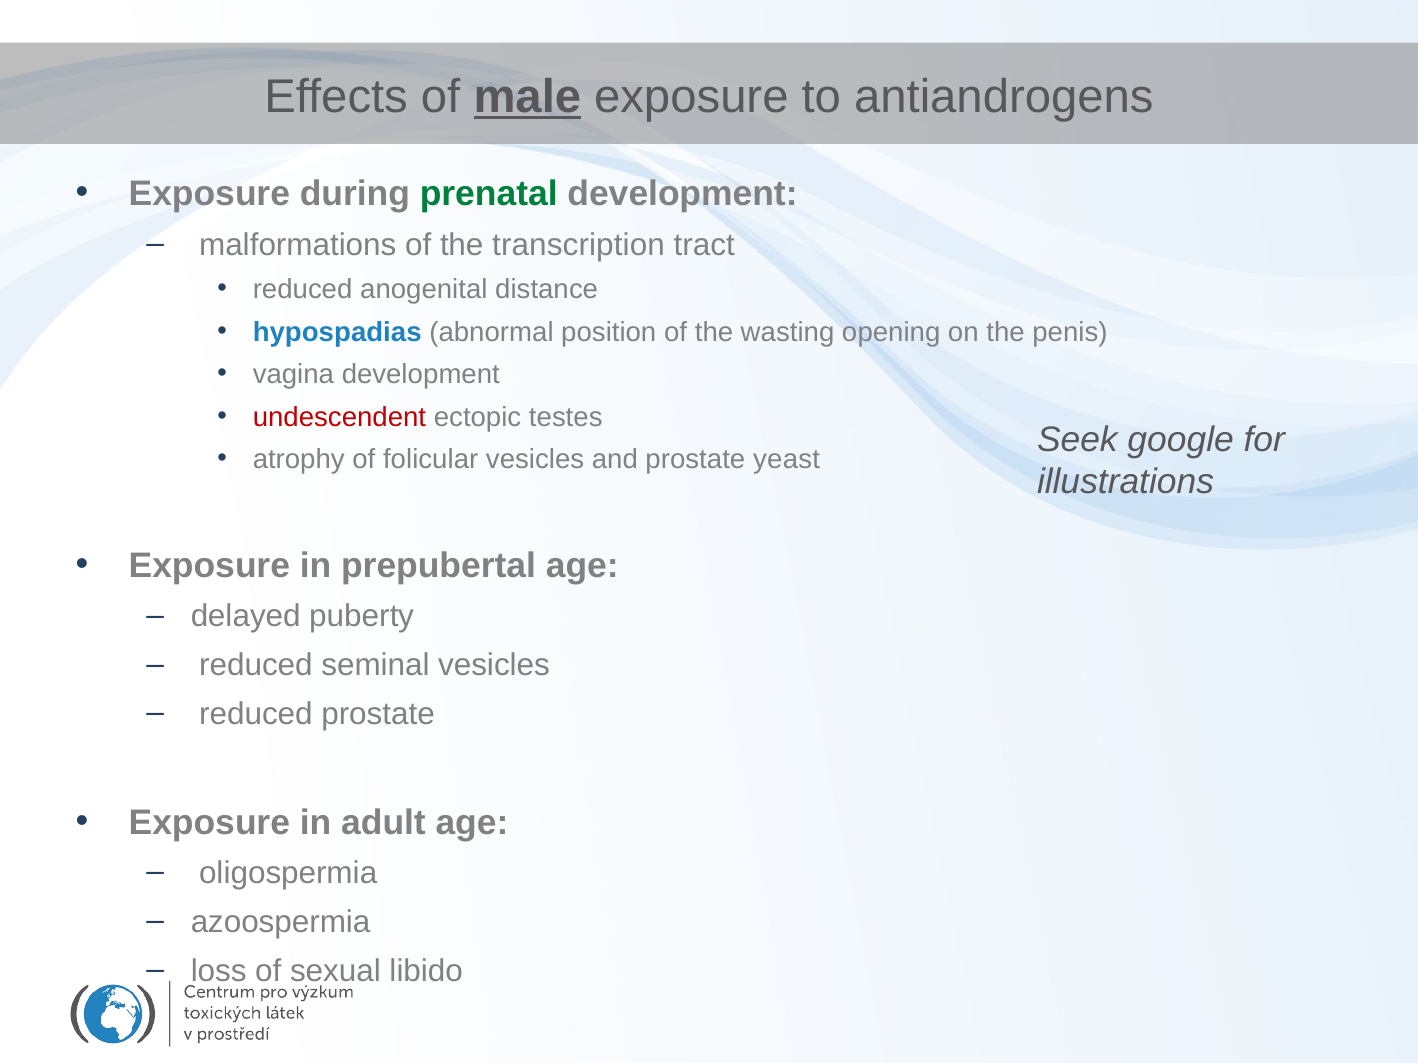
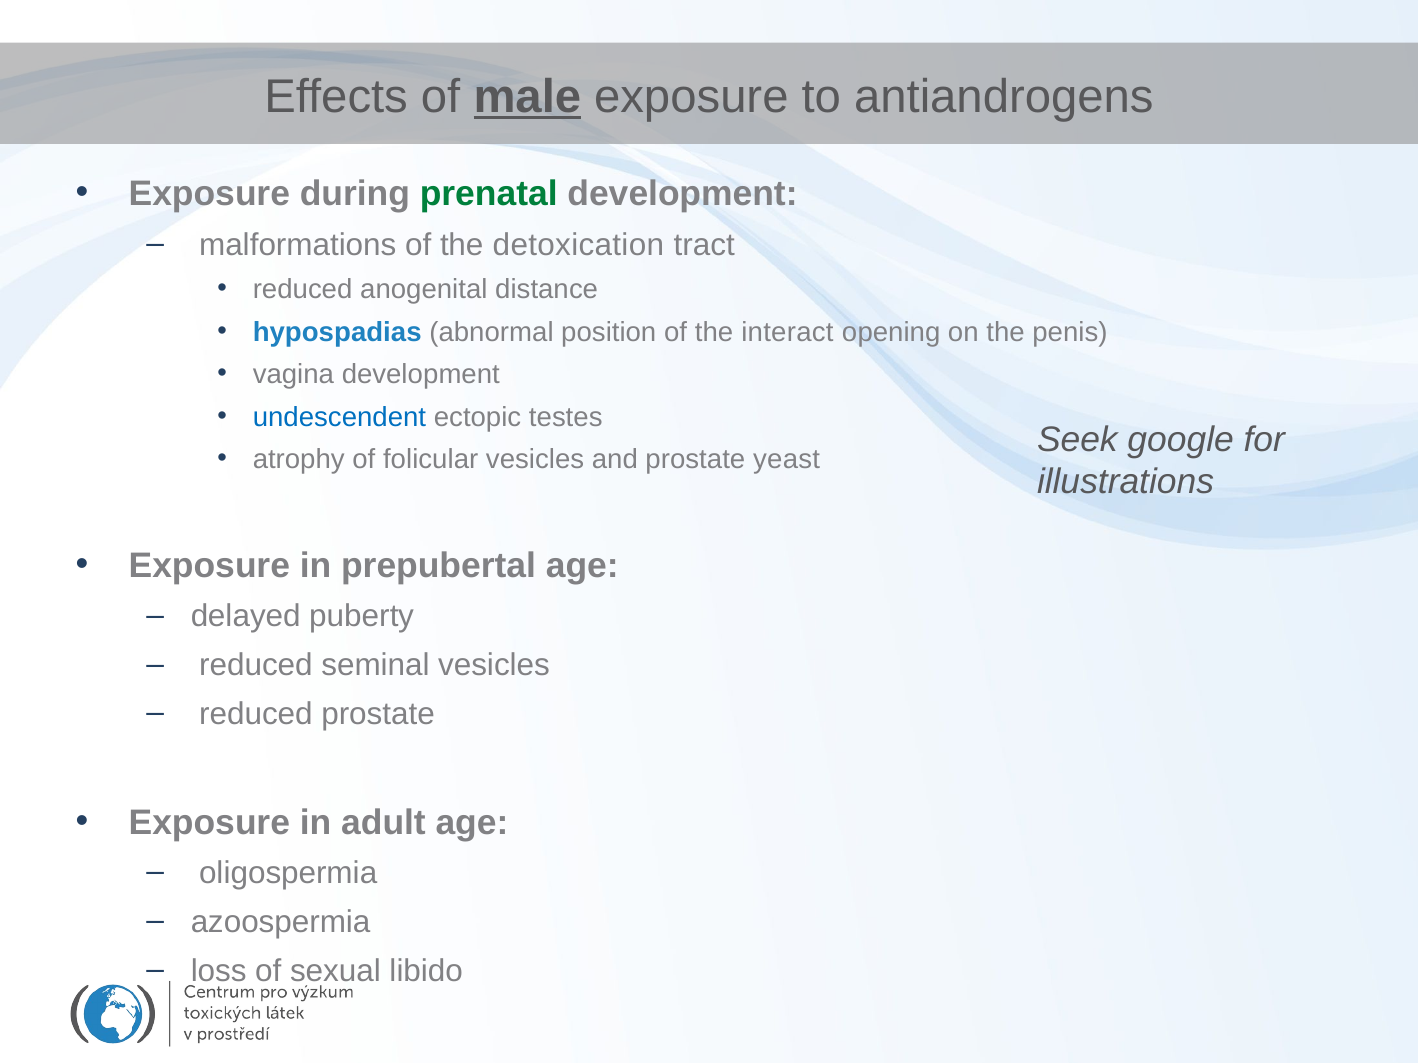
transcription: transcription -> detoxication
wasting: wasting -> interact
undescendent colour: red -> blue
